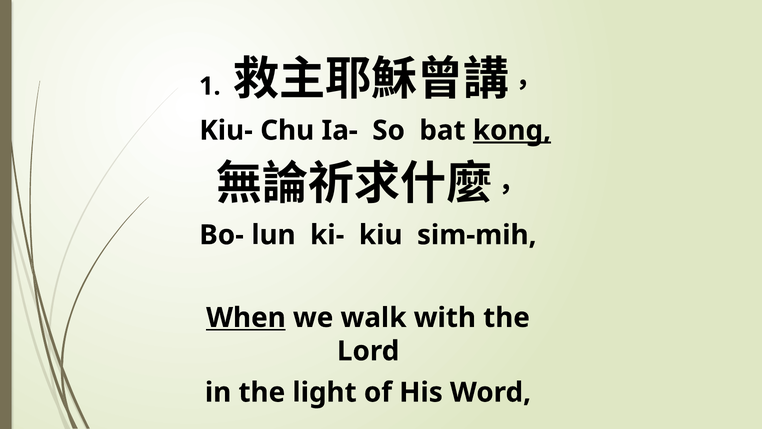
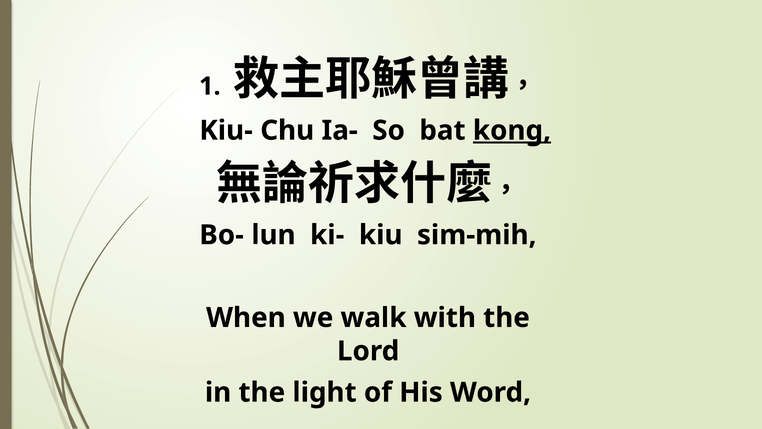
When underline: present -> none
